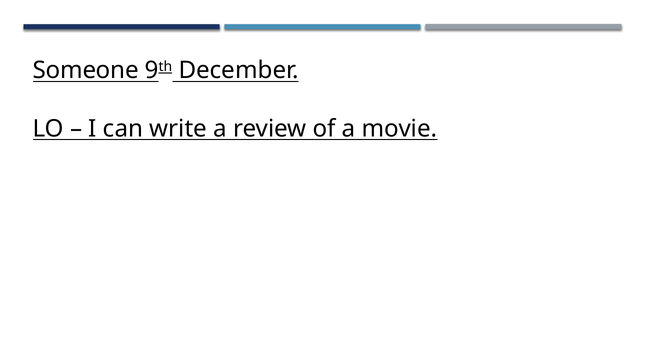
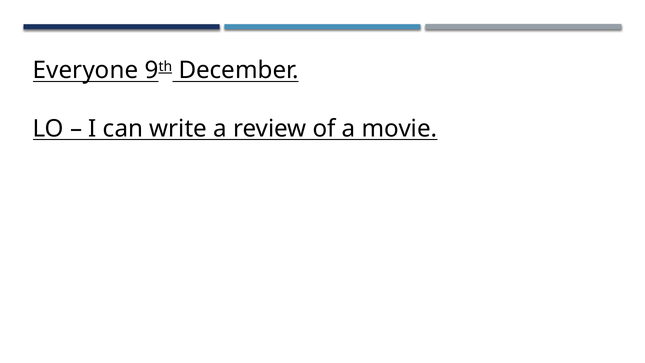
Someone: Someone -> Everyone
